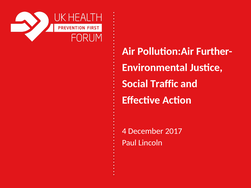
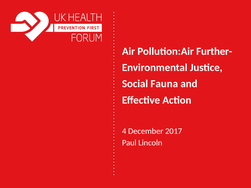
Traffic: Traffic -> Fauna
